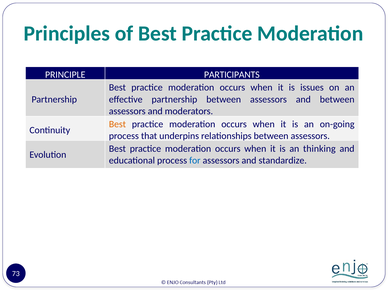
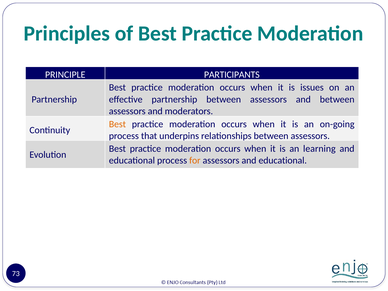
thinking: thinking -> learning
for colour: blue -> orange
assessors and standardize: standardize -> educational
